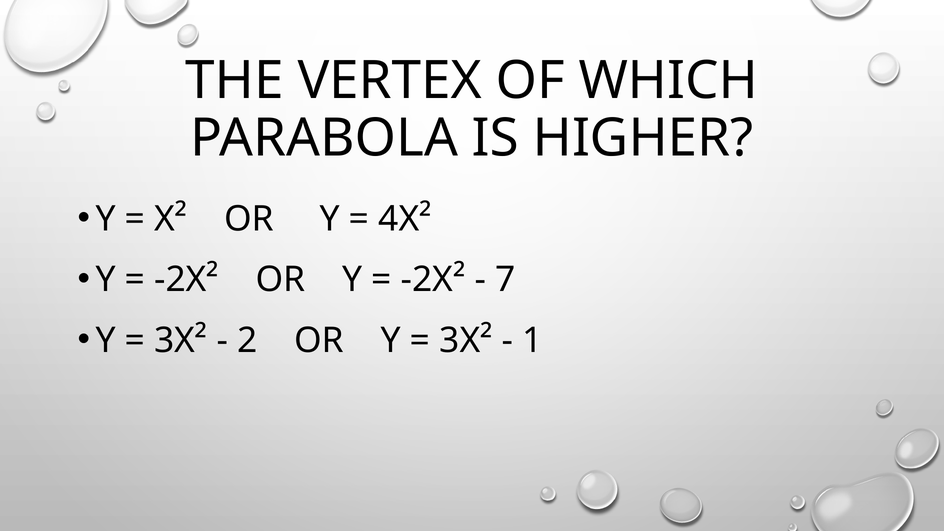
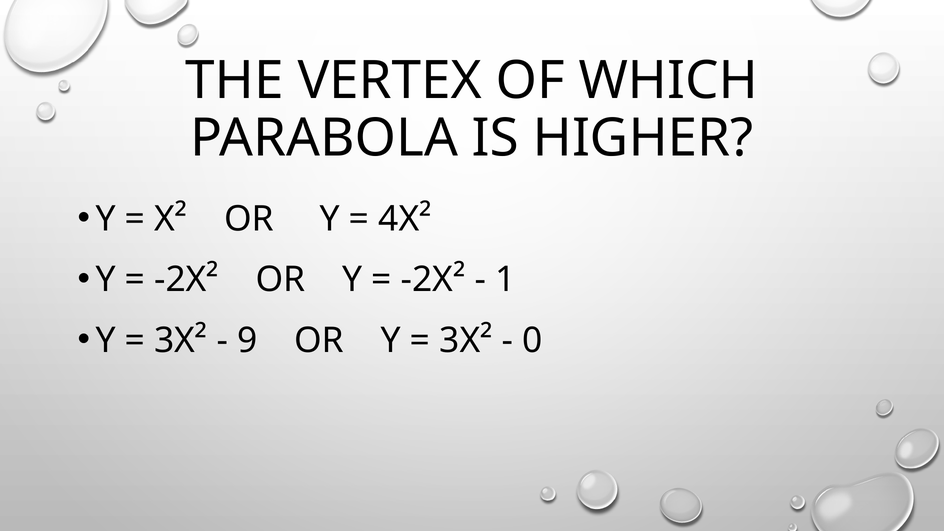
7: 7 -> 1
2: 2 -> 9
1: 1 -> 0
